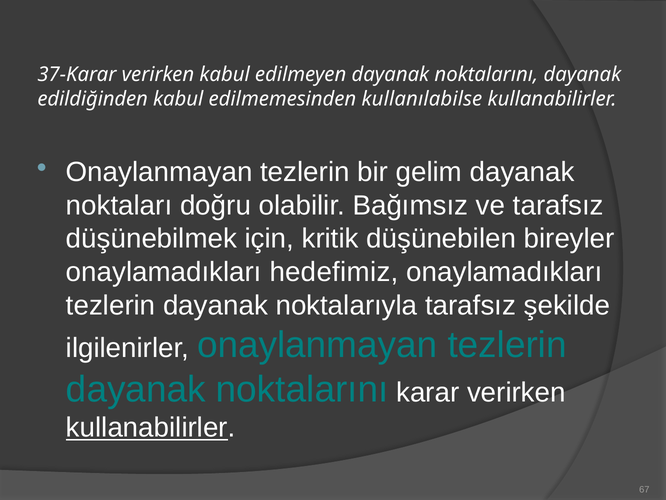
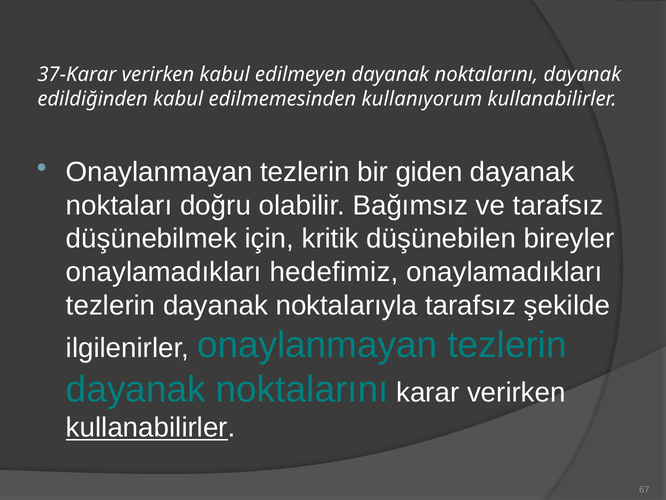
kullanılabilse: kullanılabilse -> kullanıyorum
gelim: gelim -> giden
